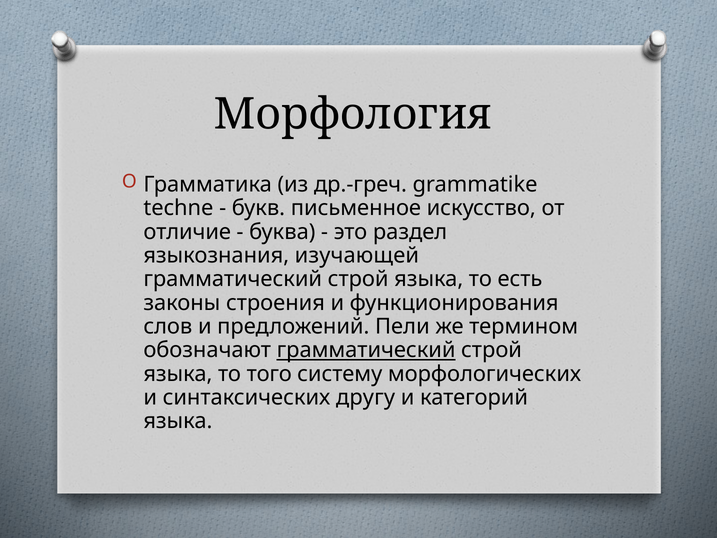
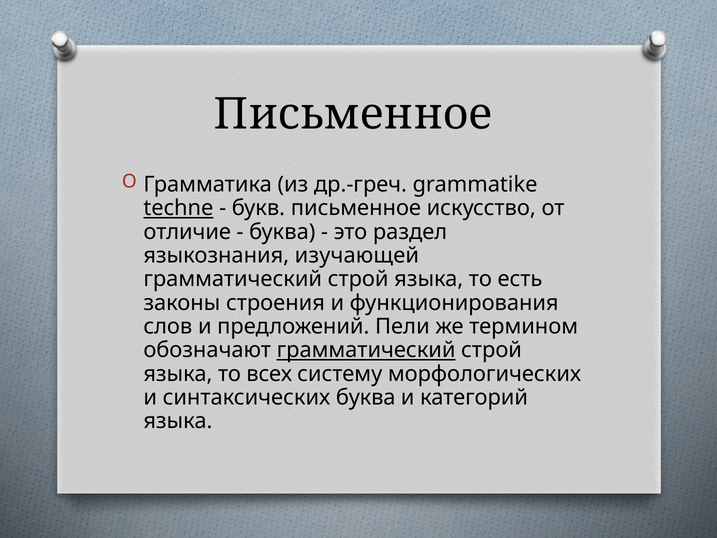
Морфология at (353, 114): Морфология -> Письменное
techne underline: none -> present
того: того -> всех
синтаксических другу: другу -> буква
